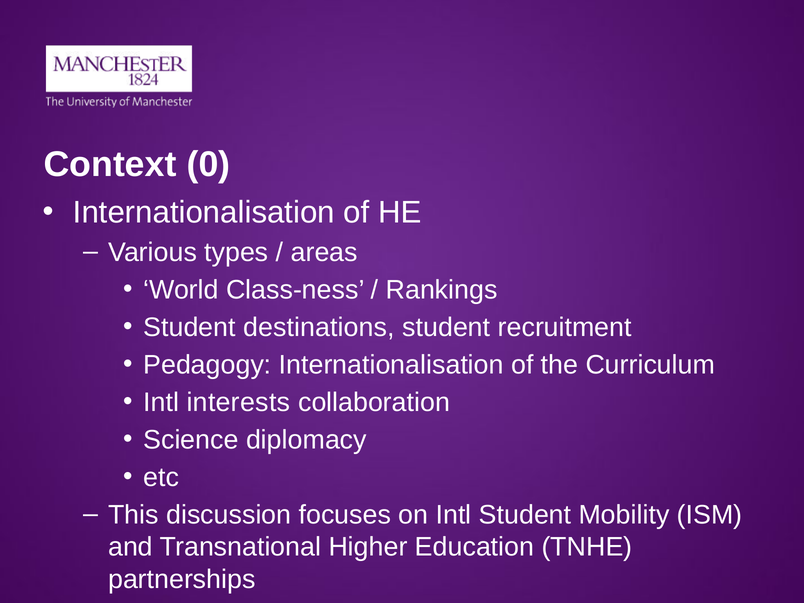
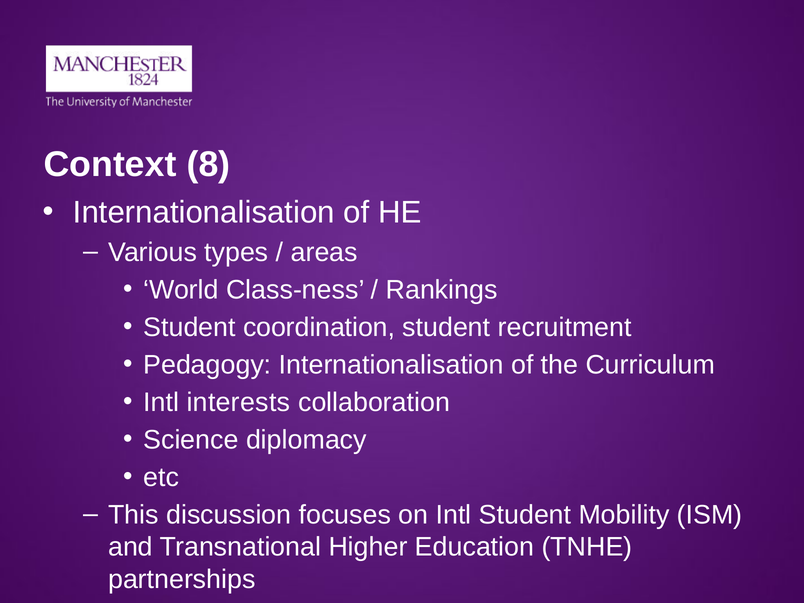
0: 0 -> 8
destinations: destinations -> coordination
